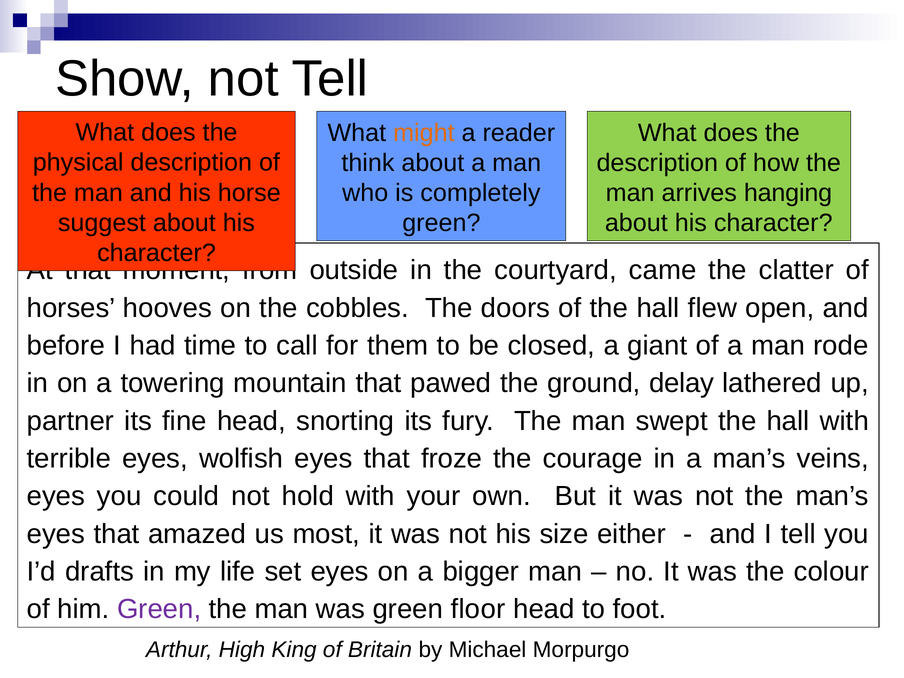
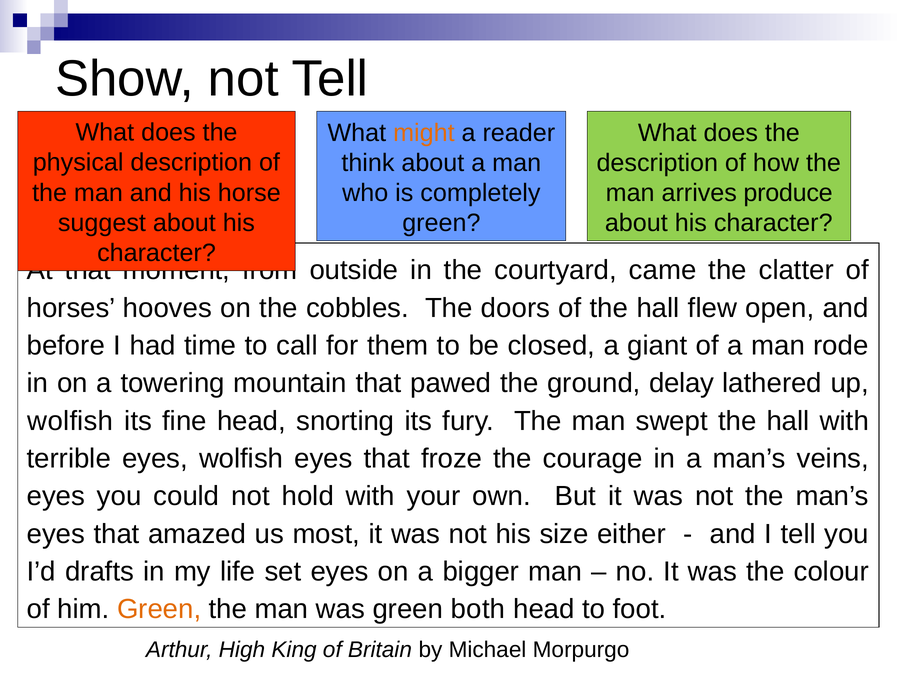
hanging: hanging -> produce
partner at (70, 421): partner -> wolfish
Green at (159, 609) colour: purple -> orange
floor: floor -> both
